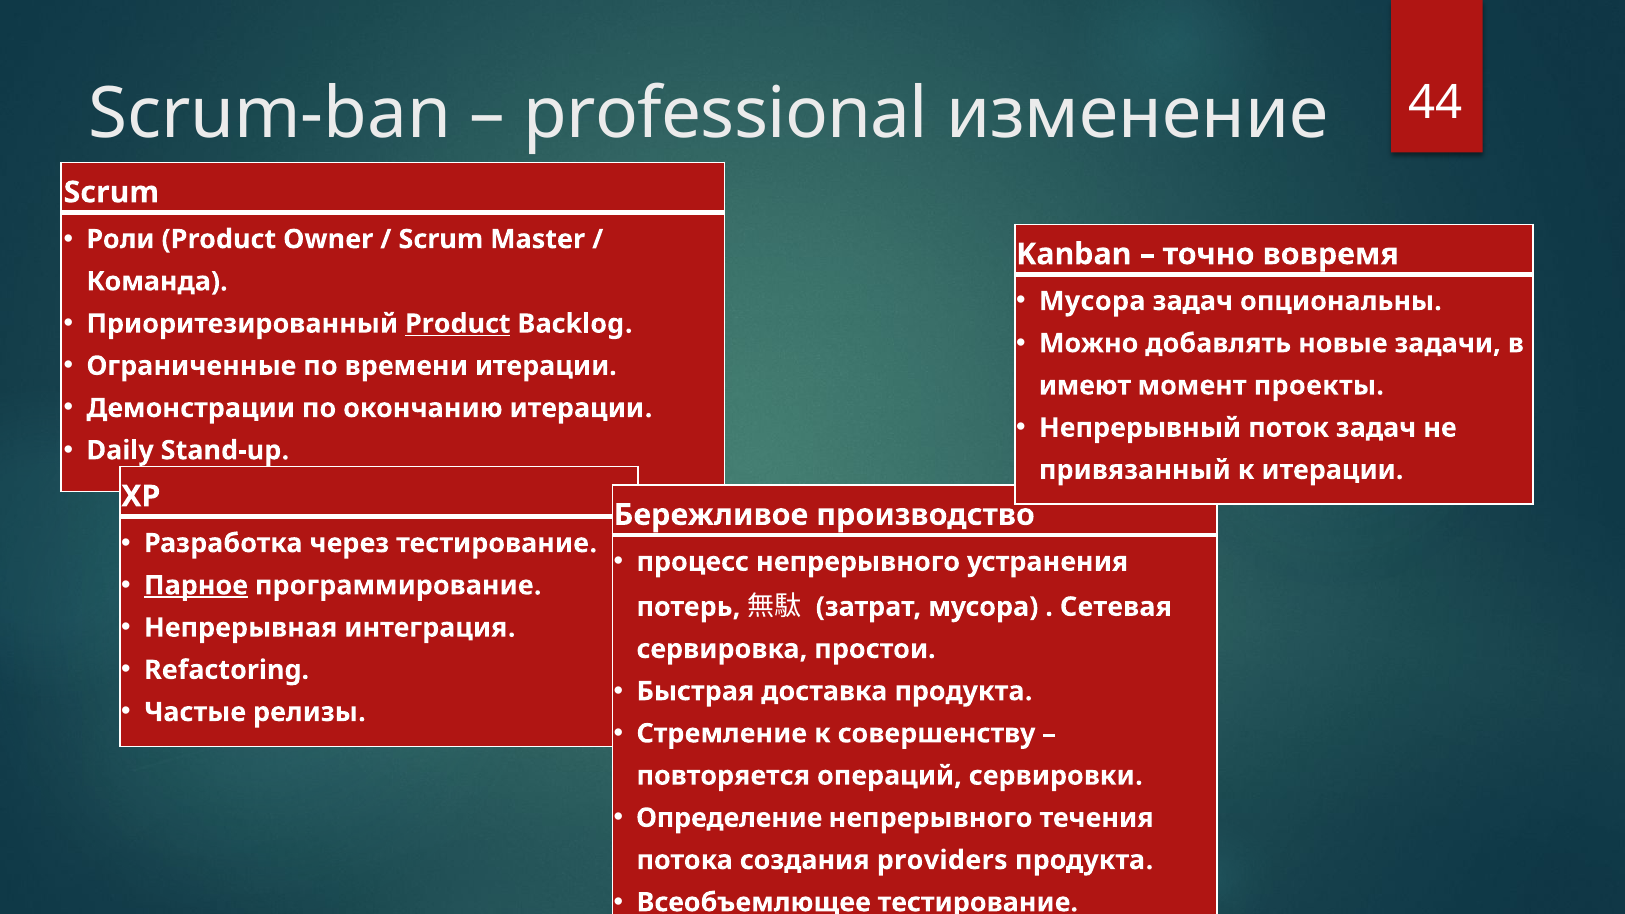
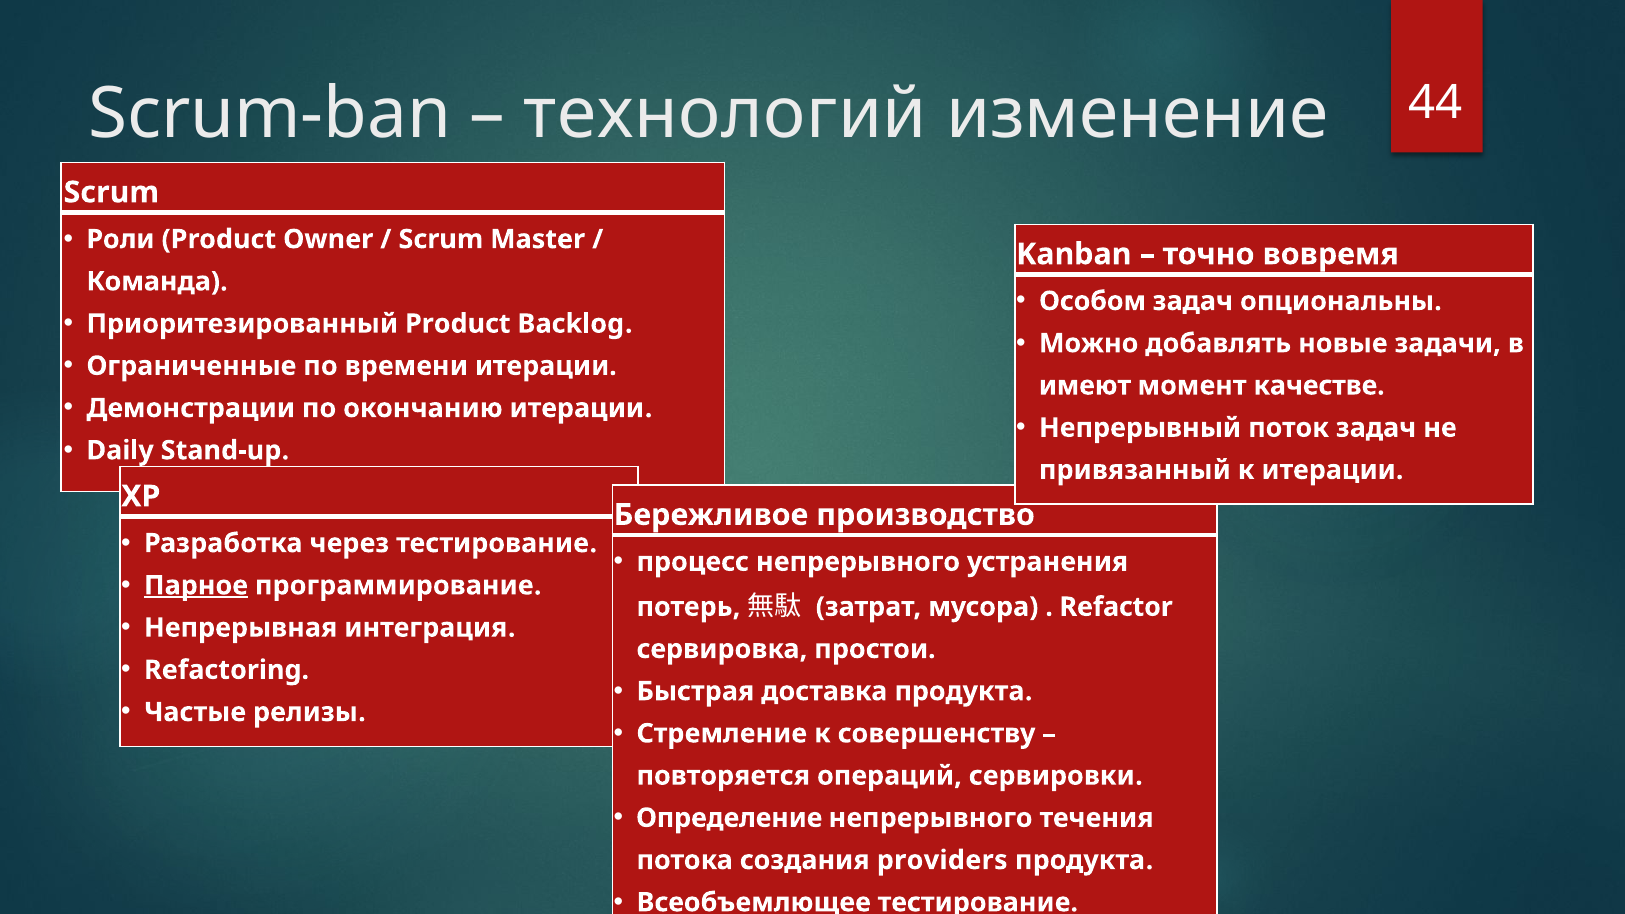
professional: professional -> технологий
Мусора at (1092, 301): Мусора -> Особом
Product at (458, 324) underline: present -> none
проекты: проекты -> качестве
Сетевая: Сетевая -> Refactor
